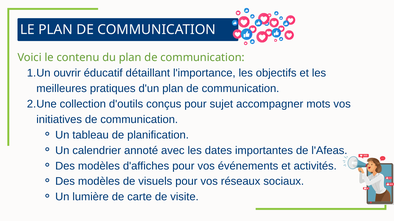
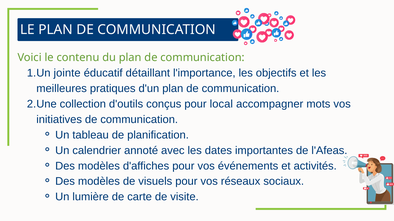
ouvrir: ouvrir -> jointe
sujet: sujet -> local
